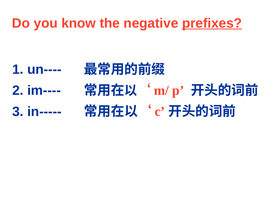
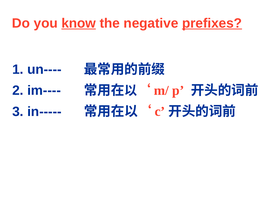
know underline: none -> present
